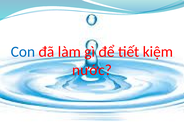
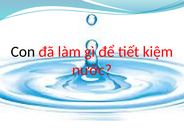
Con colour: blue -> black
